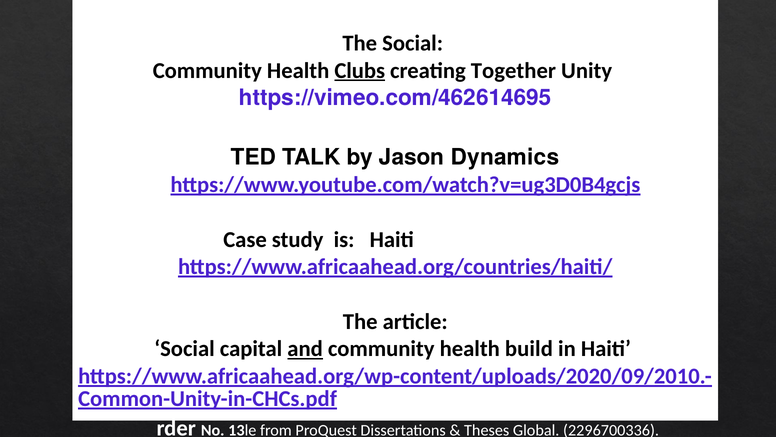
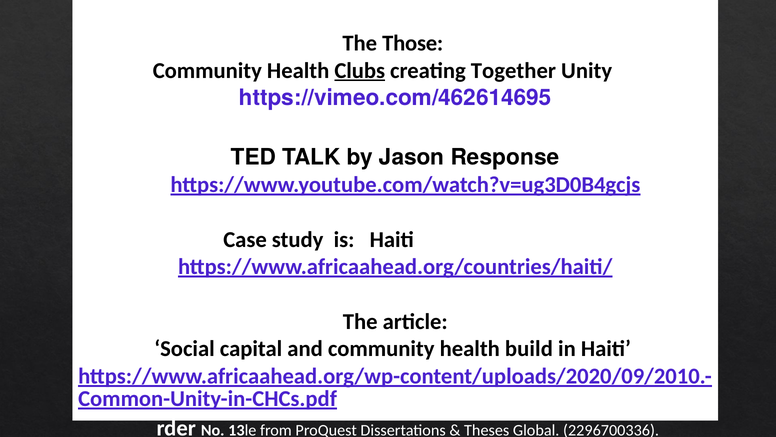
The Social: Social -> Those
Dynamics: Dynamics -> Response
and underline: present -> none
